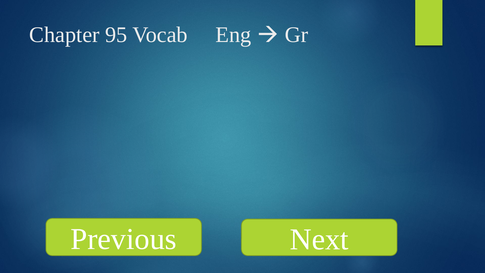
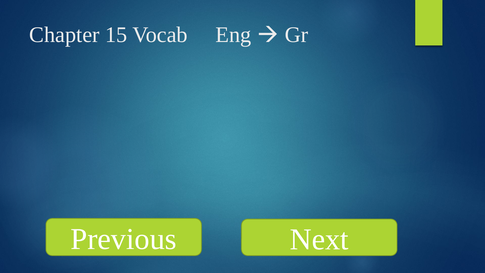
95: 95 -> 15
